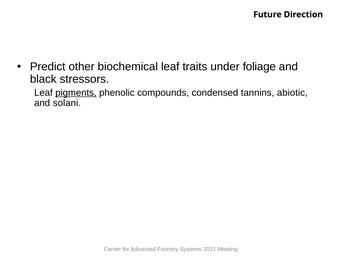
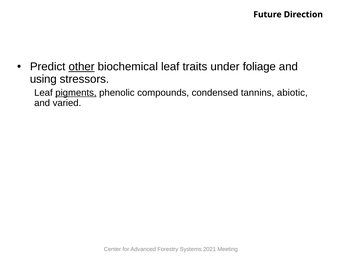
other underline: none -> present
black: black -> using
solani: solani -> varied
